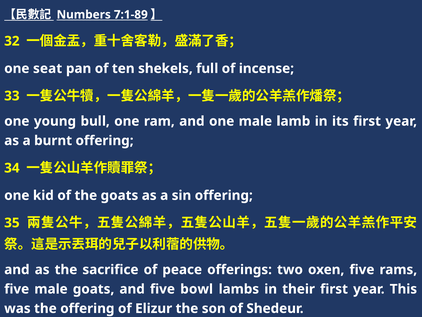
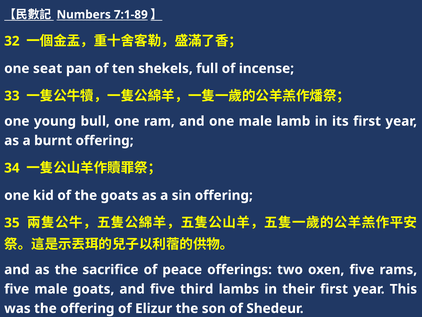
bowl: bowl -> third
